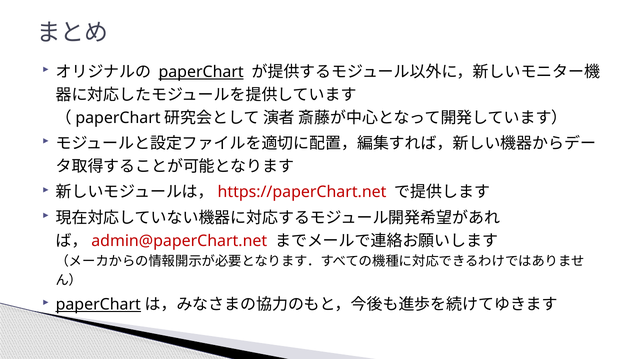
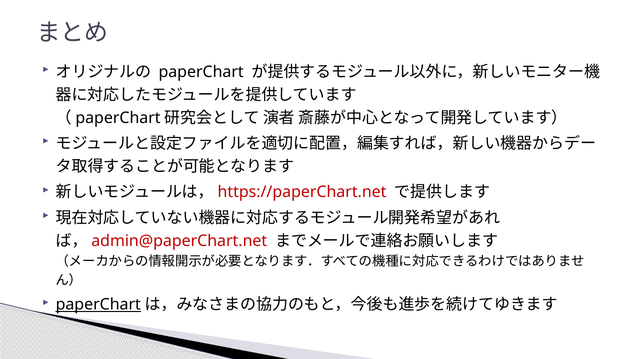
paperChart at (201, 72) underline: present -> none
